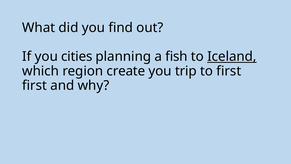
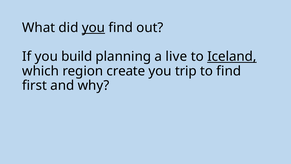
you at (93, 28) underline: none -> present
cities: cities -> build
fish: fish -> live
to first: first -> find
